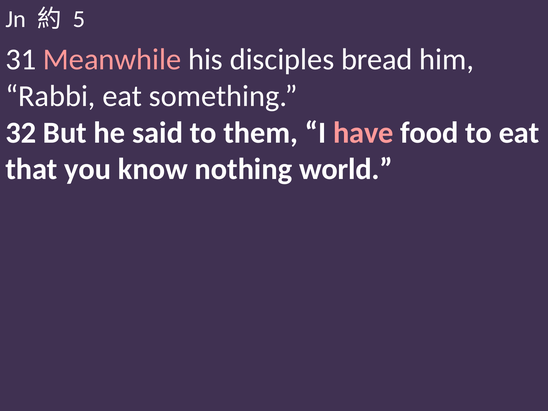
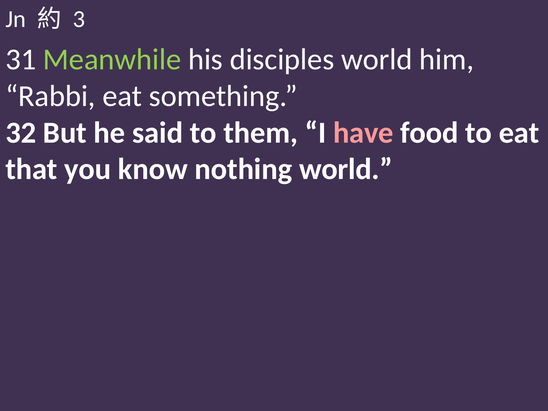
5: 5 -> 3
Meanwhile colour: pink -> light green
disciples bread: bread -> world
